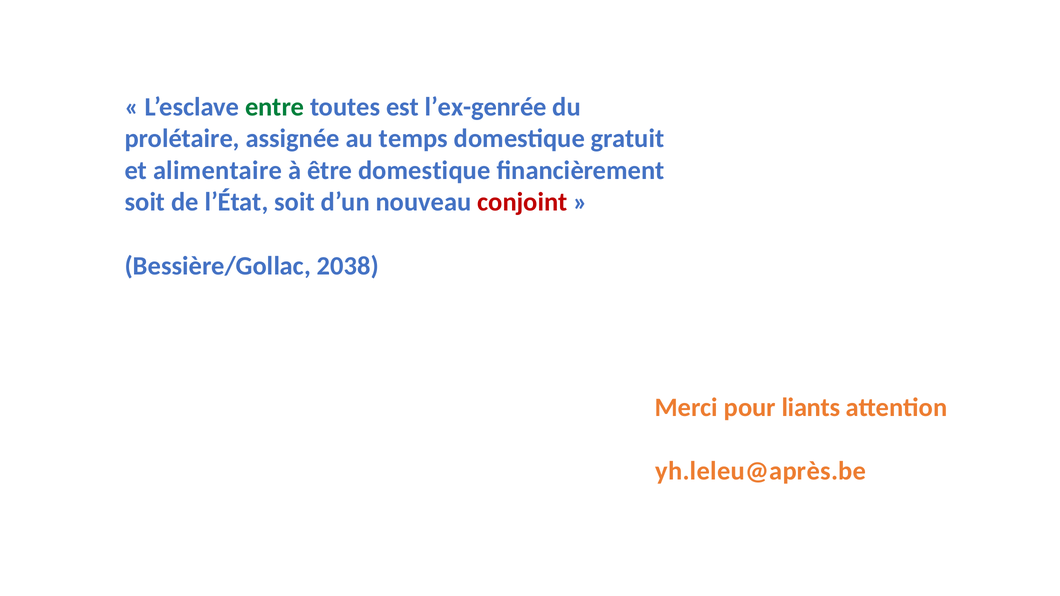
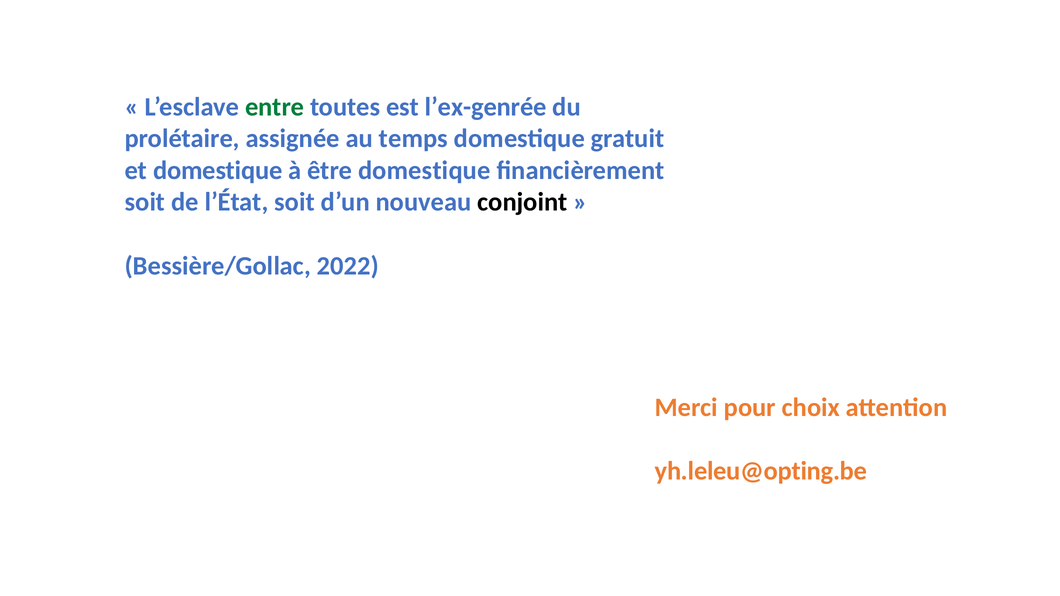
et alimentaire: alimentaire -> domestique
conjoint colour: red -> black
2038: 2038 -> 2022
liants: liants -> choix
yh.leleu@après.be: yh.leleu@après.be -> yh.leleu@opting.be
